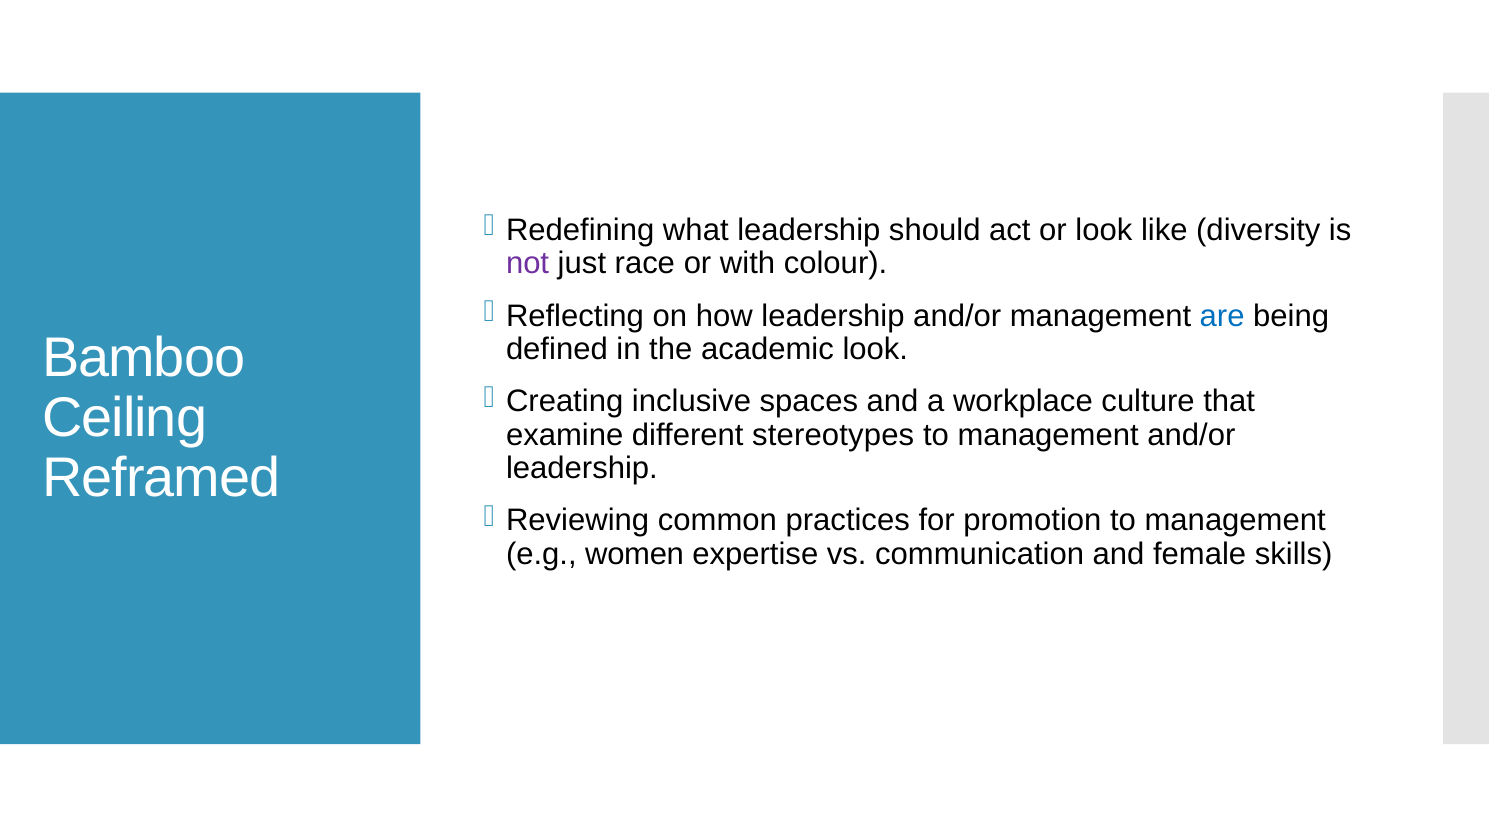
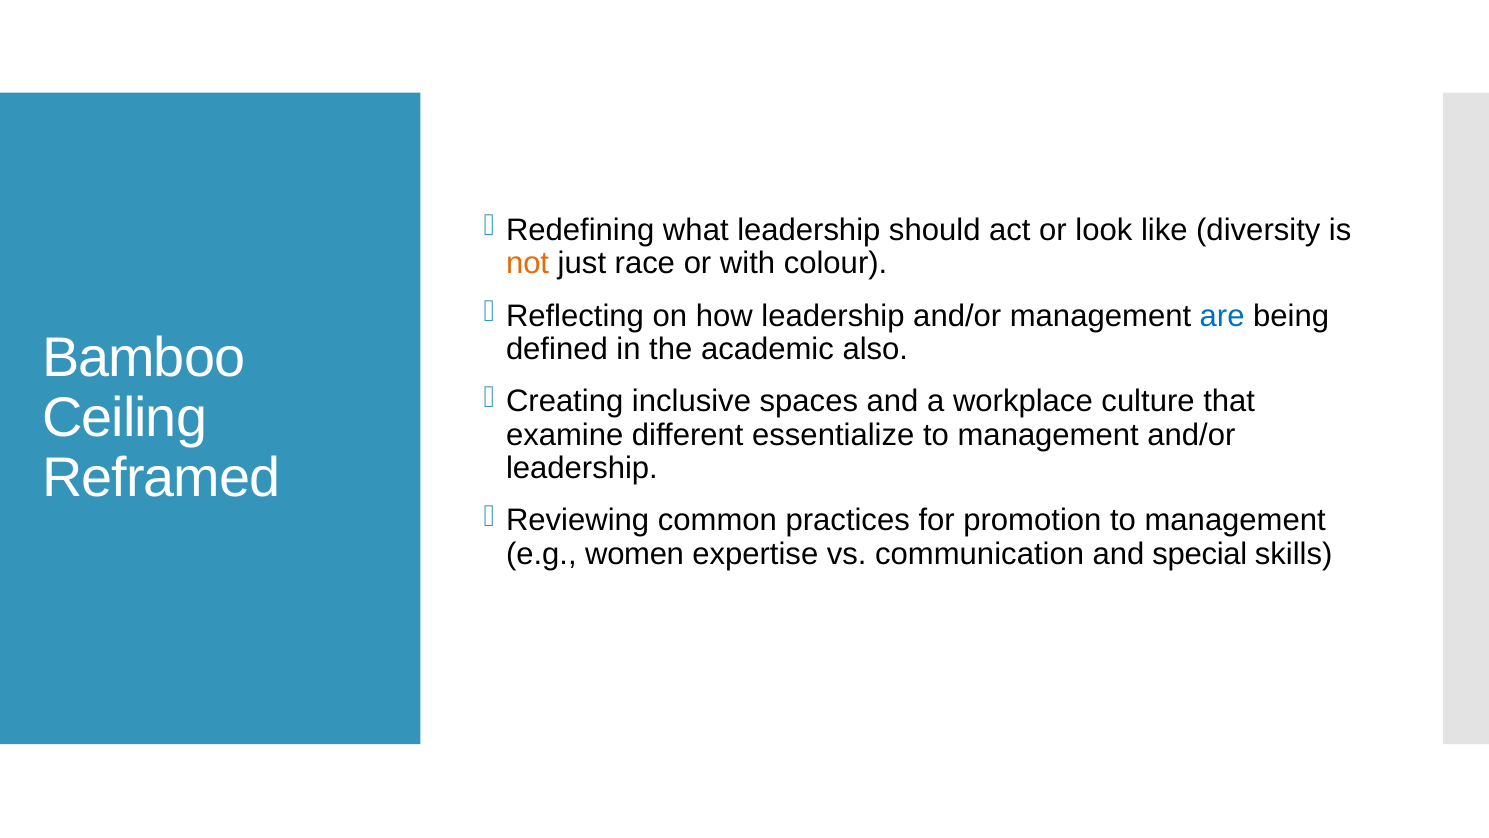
not colour: purple -> orange
academic look: look -> also
stereotypes: stereotypes -> essentialize
female: female -> special
